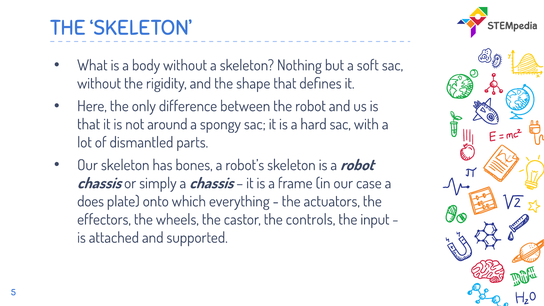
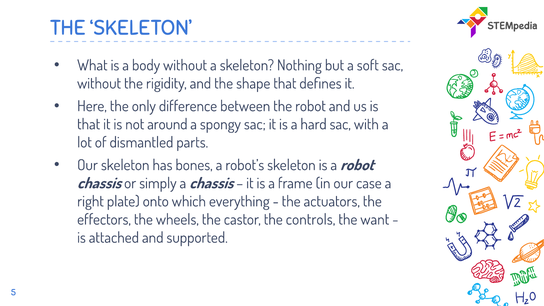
does: does -> right
input: input -> want
